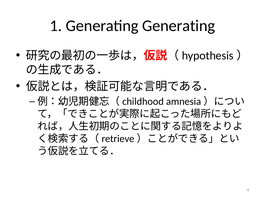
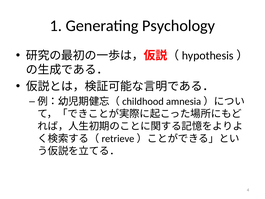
Generating Generating: Generating -> Psychology
